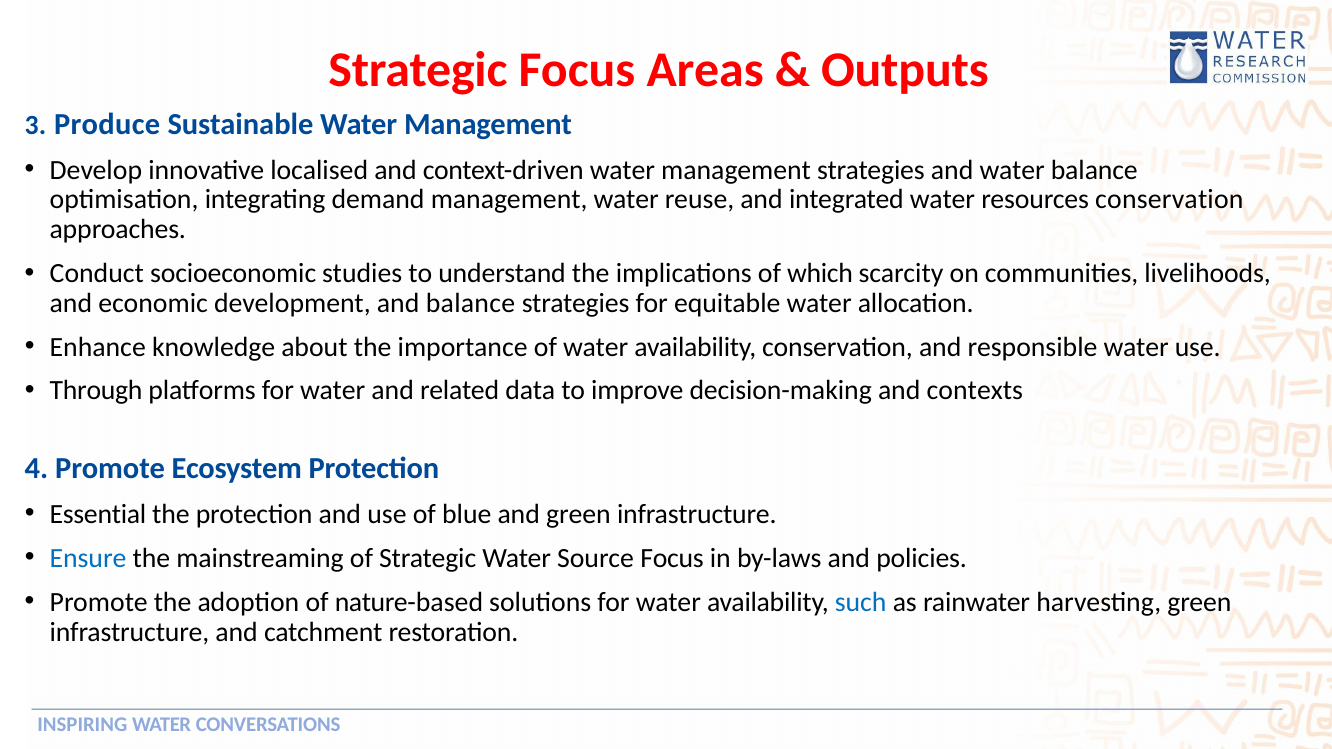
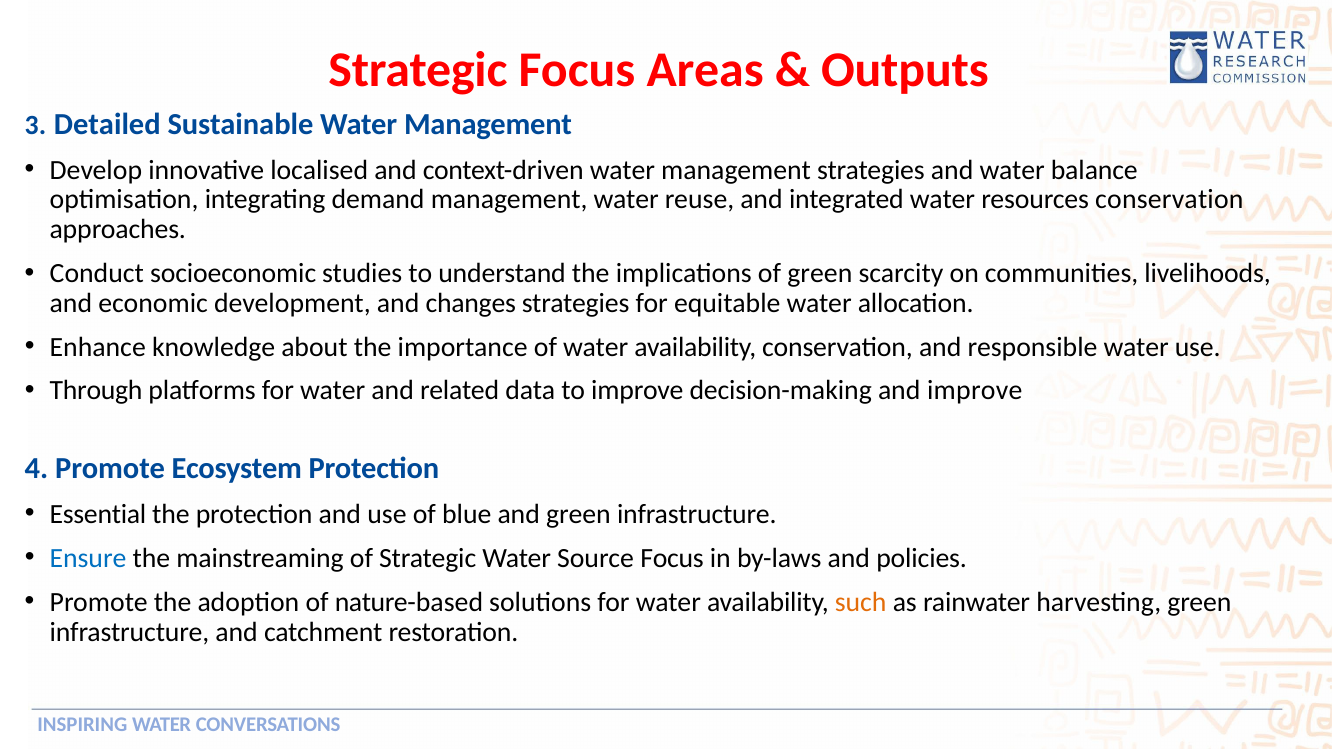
Produce: Produce -> Detailed
of which: which -> green
and balance: balance -> changes
and contexts: contexts -> improve
such colour: blue -> orange
